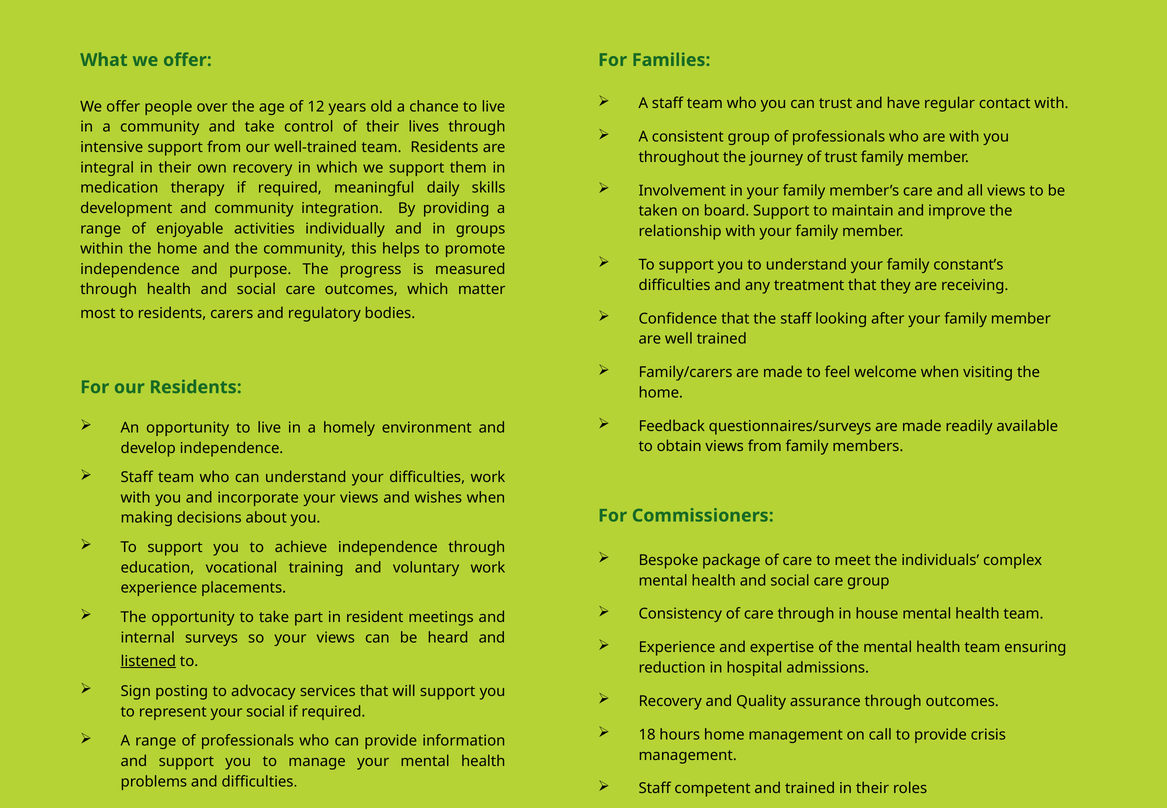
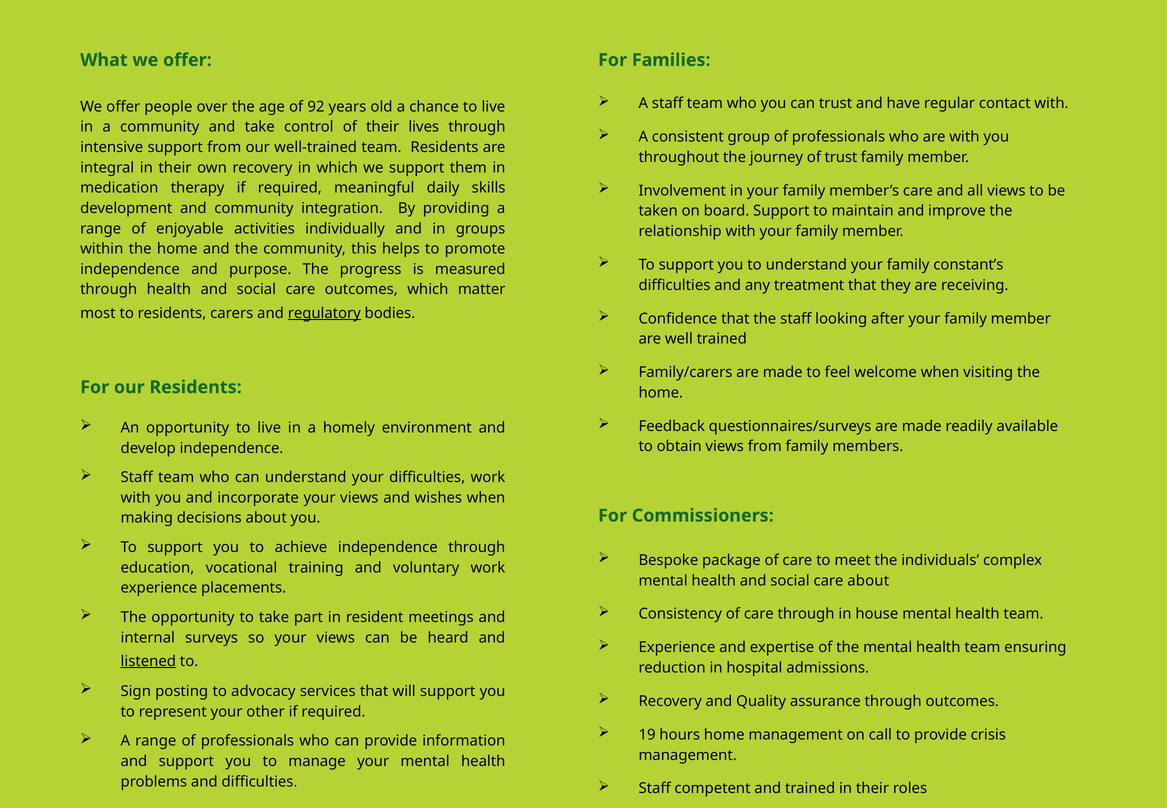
12: 12 -> 92
regulatory underline: none -> present
care group: group -> about
your social: social -> other
18: 18 -> 19
